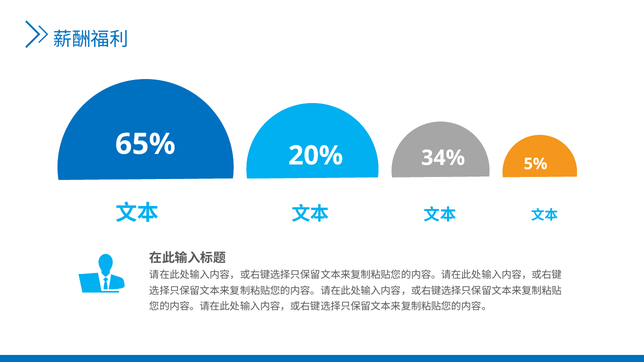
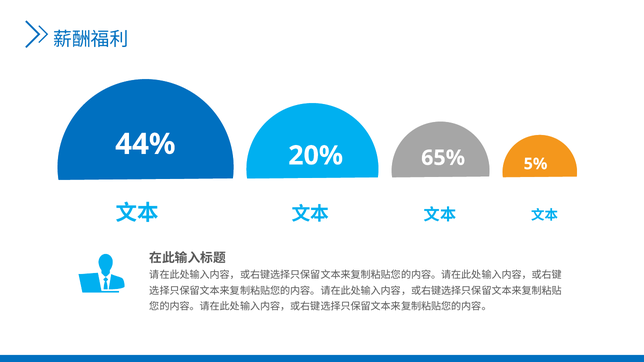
65%: 65% -> 44%
34%: 34% -> 65%
